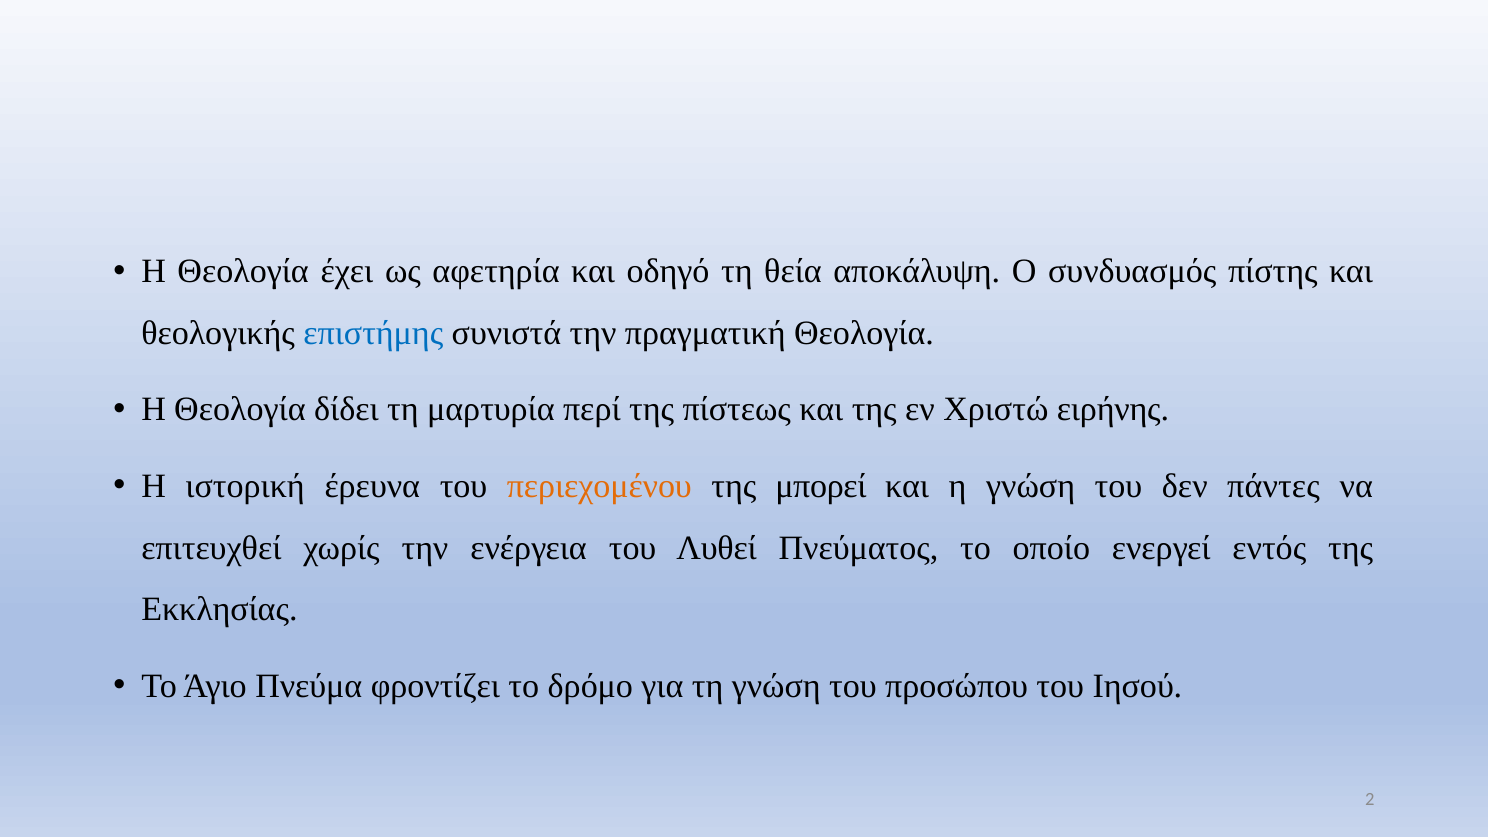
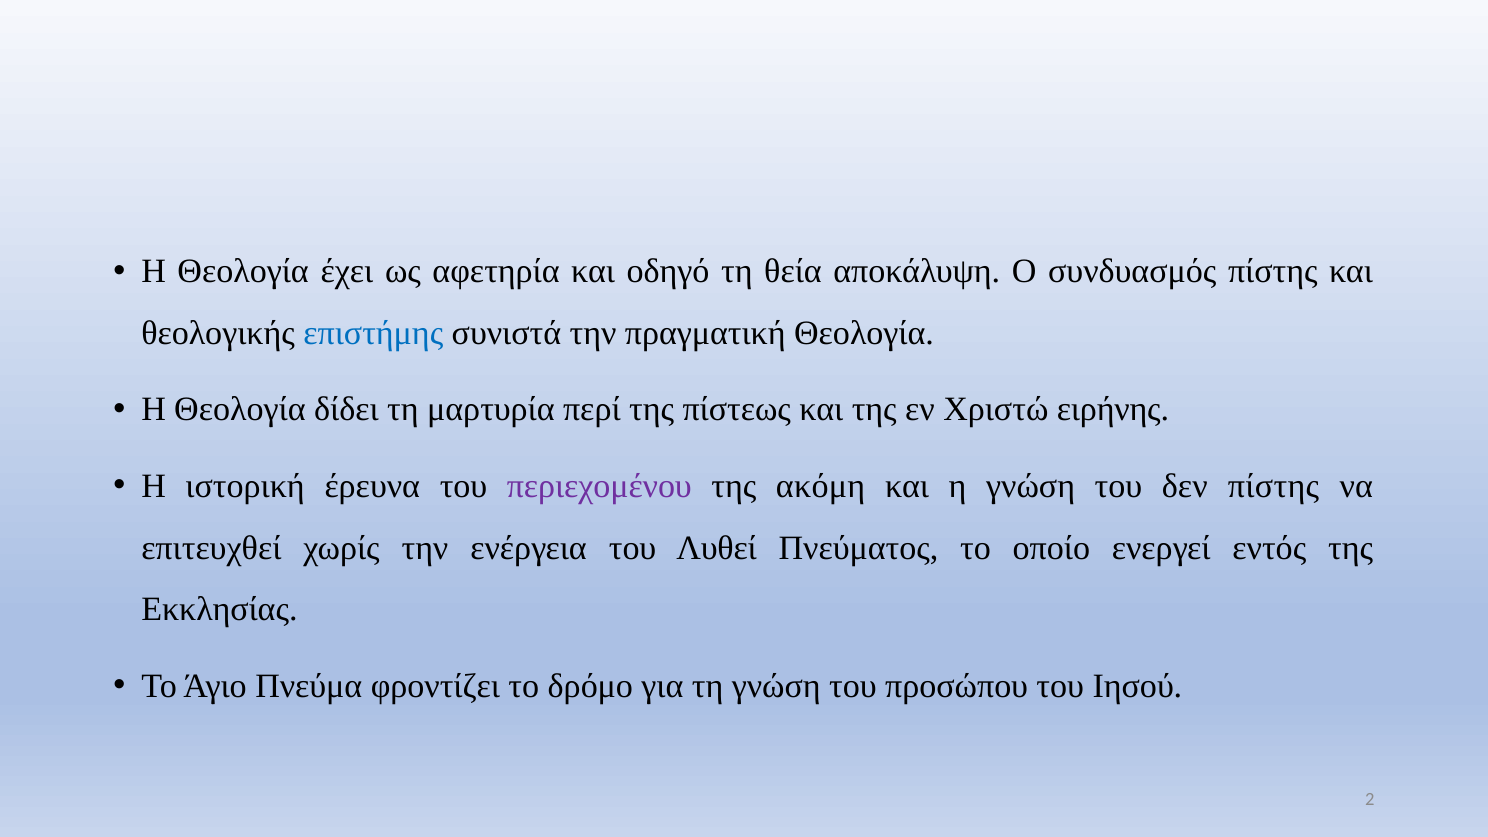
περιεχομένου colour: orange -> purple
μπορεί: μπορεί -> ακόμη
δεν πάντες: πάντες -> πίστης
